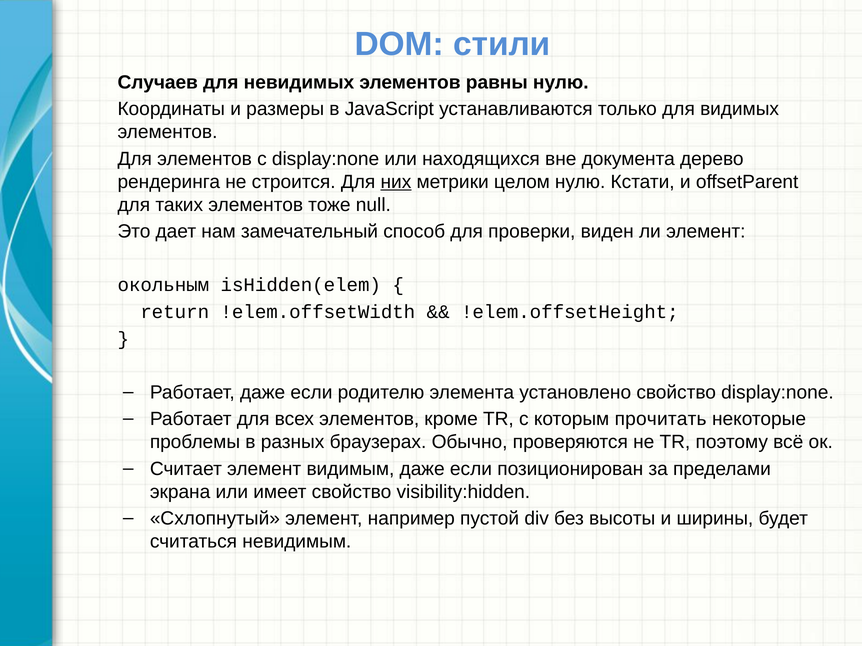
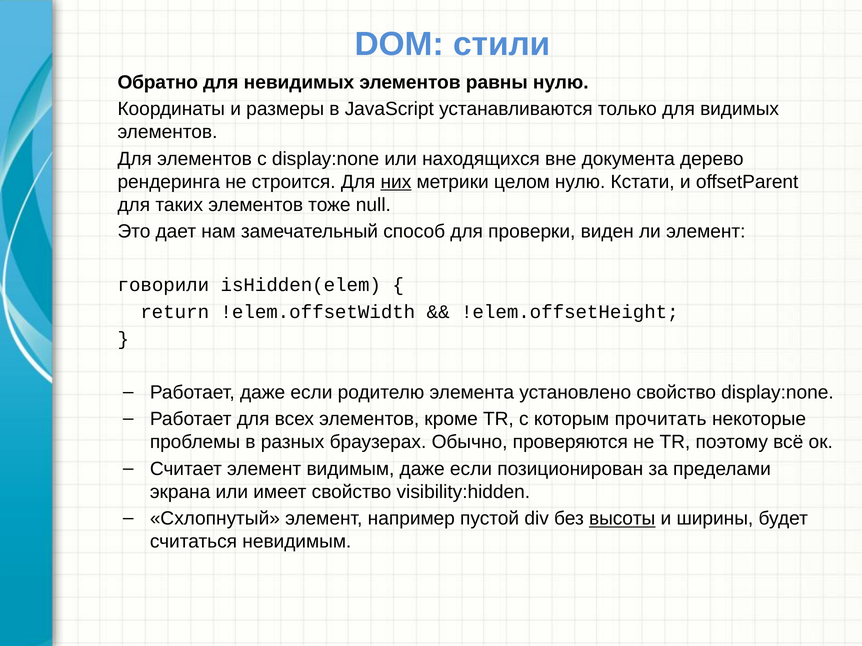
Случаев: Случаев -> Обратно
окольным: окольным -> говорили
высоты underline: none -> present
